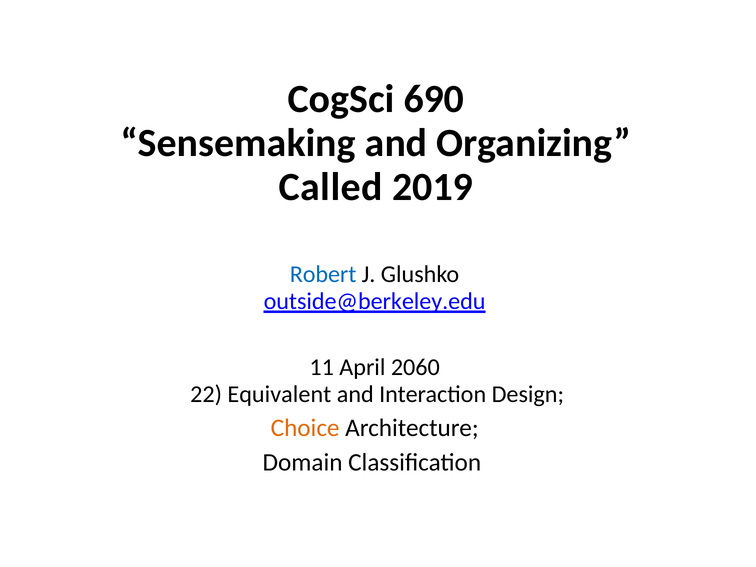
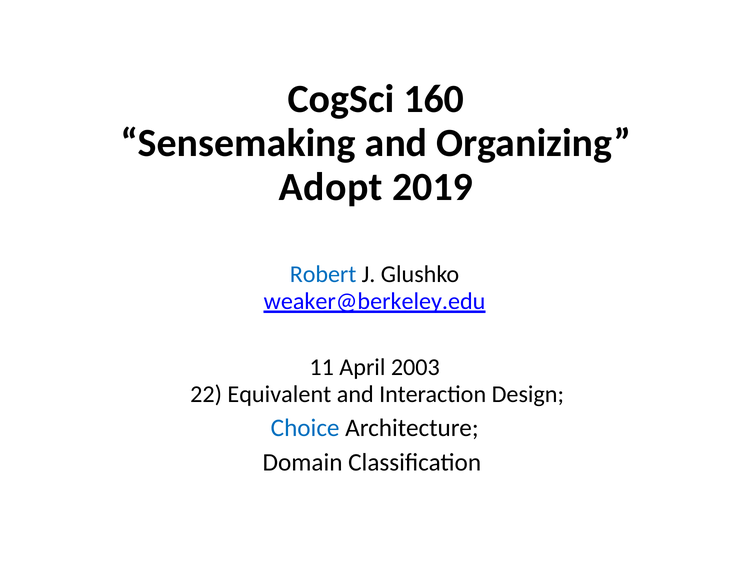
690: 690 -> 160
Called: Called -> Adopt
outside@berkeley.edu: outside@berkeley.edu -> weaker@berkeley.edu
2060: 2060 -> 2003
Choice colour: orange -> blue
